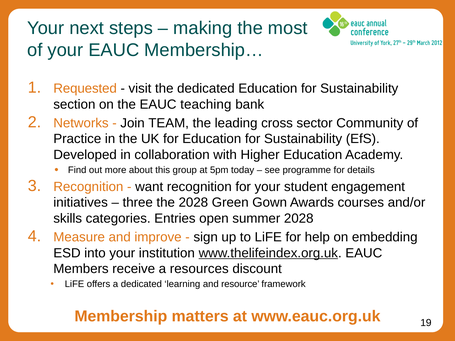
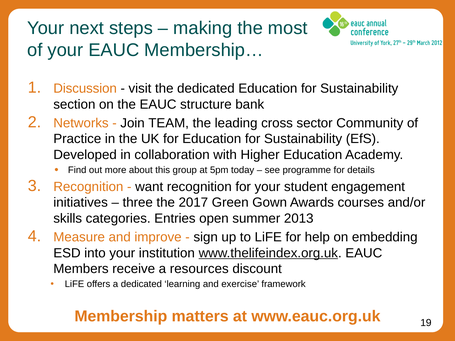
Requested: Requested -> Discussion
teaching: teaching -> structure
the 2028: 2028 -> 2017
summer 2028: 2028 -> 2013
resource: resource -> exercise
